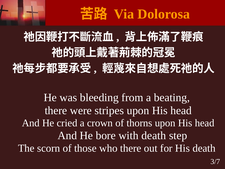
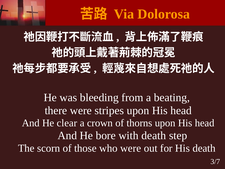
cried: cried -> clear
who there: there -> were
